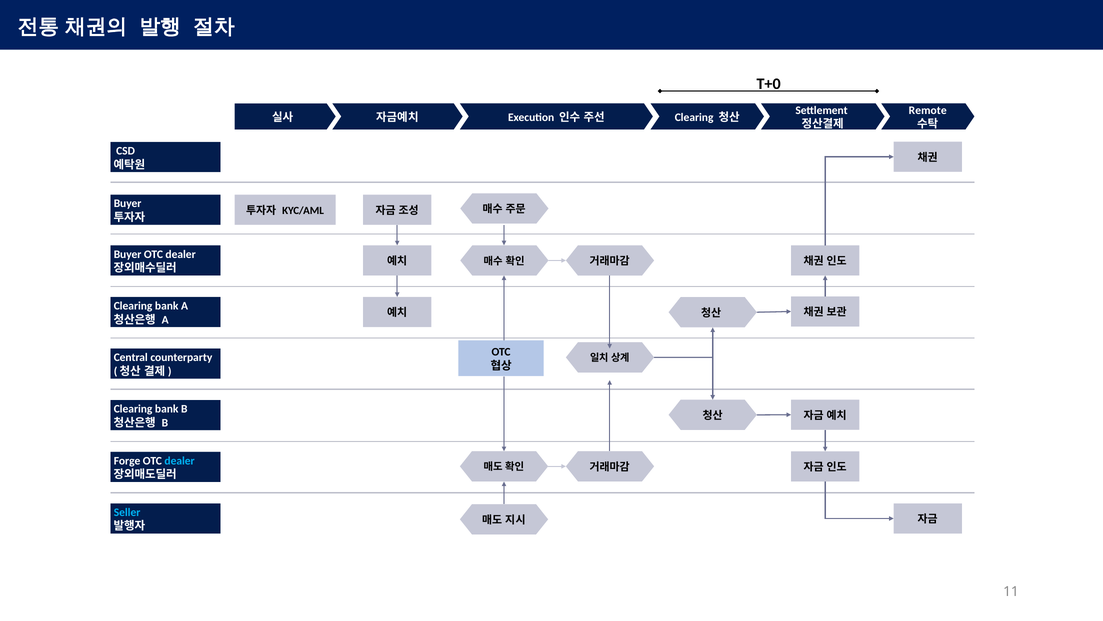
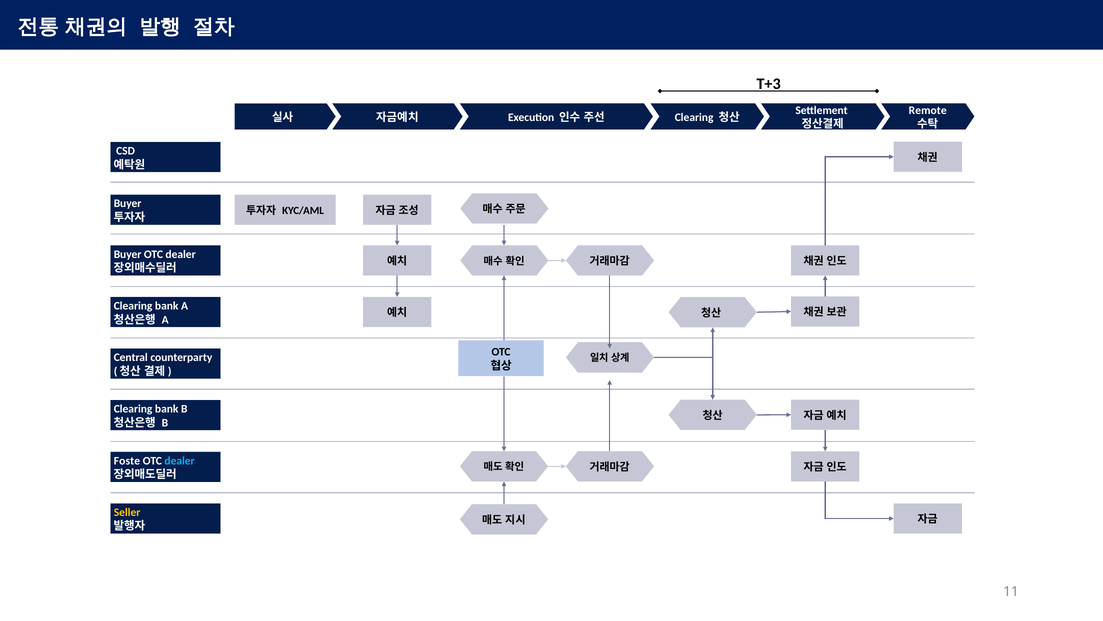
T+0: T+0 -> T+3
Forge: Forge -> Foste
Seller colour: light blue -> yellow
